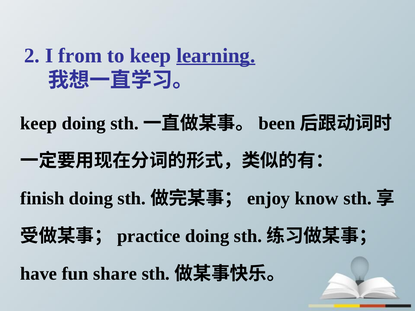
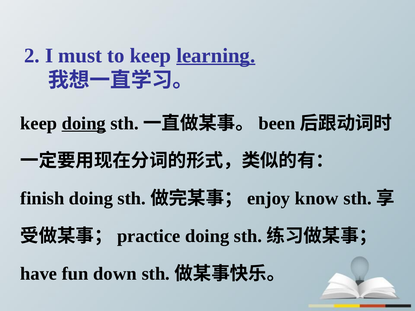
from: from -> must
doing at (84, 123) underline: none -> present
share: share -> down
